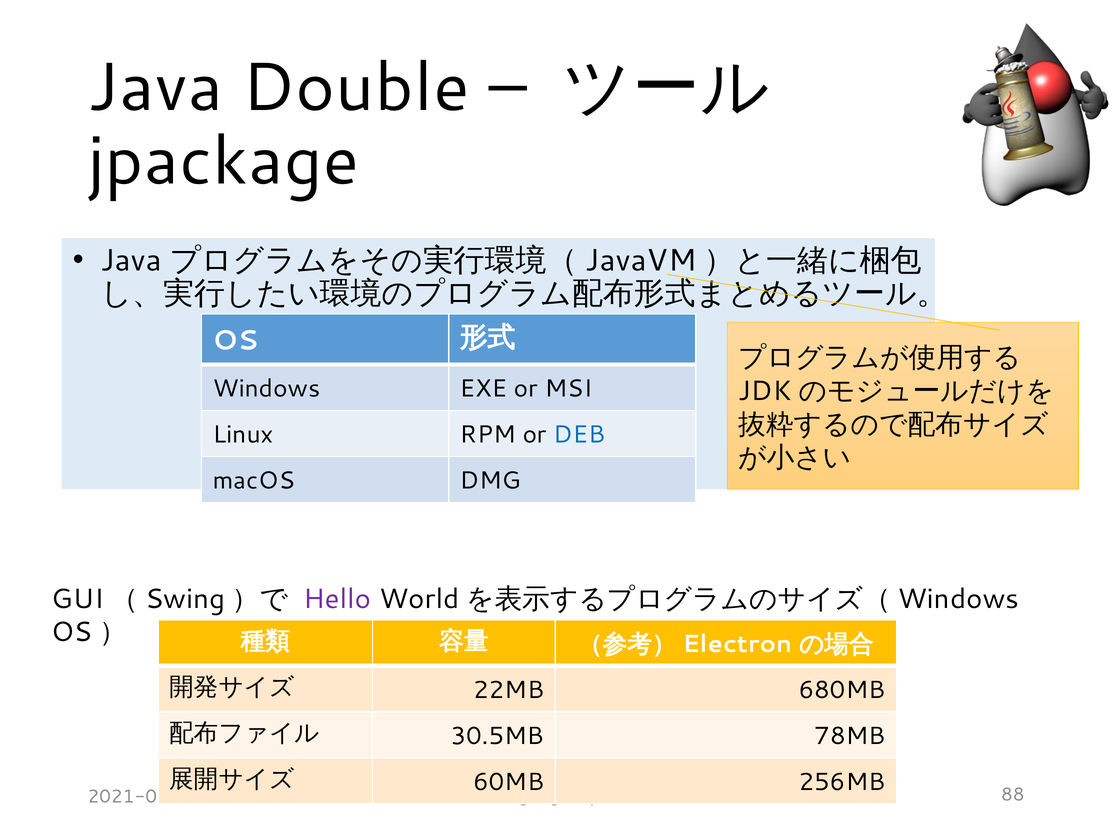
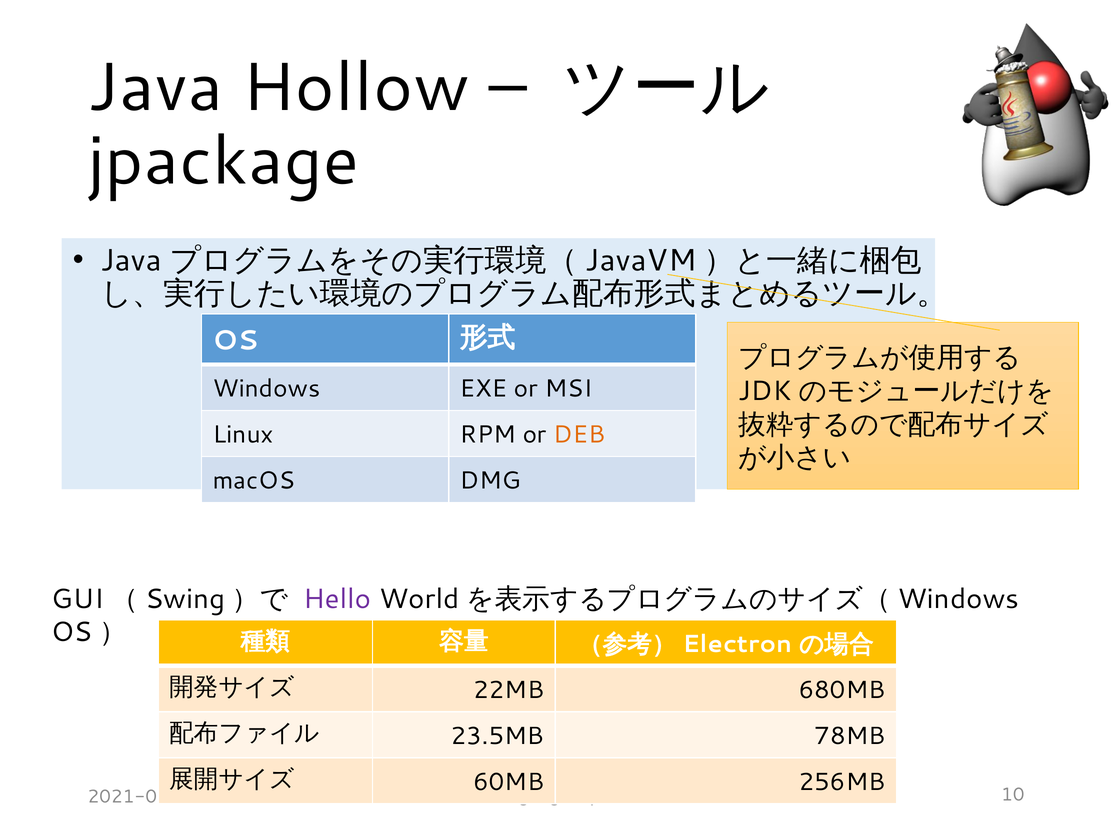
Double: Double -> Hollow
DEB colour: blue -> orange
30.5MB: 30.5MB -> 23.5MB
88: 88 -> 10
